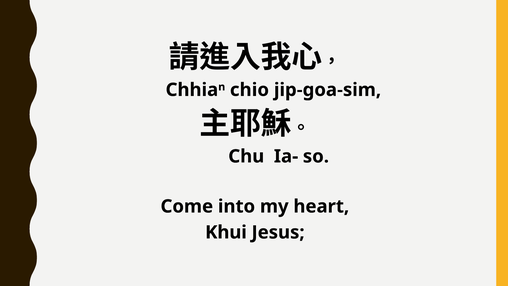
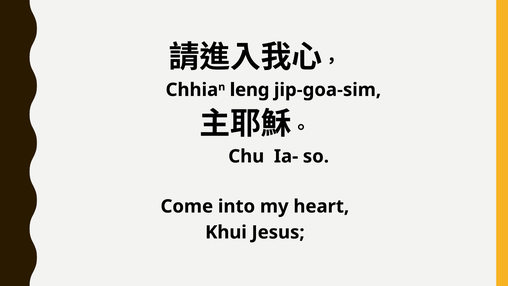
chio: chio -> leng
